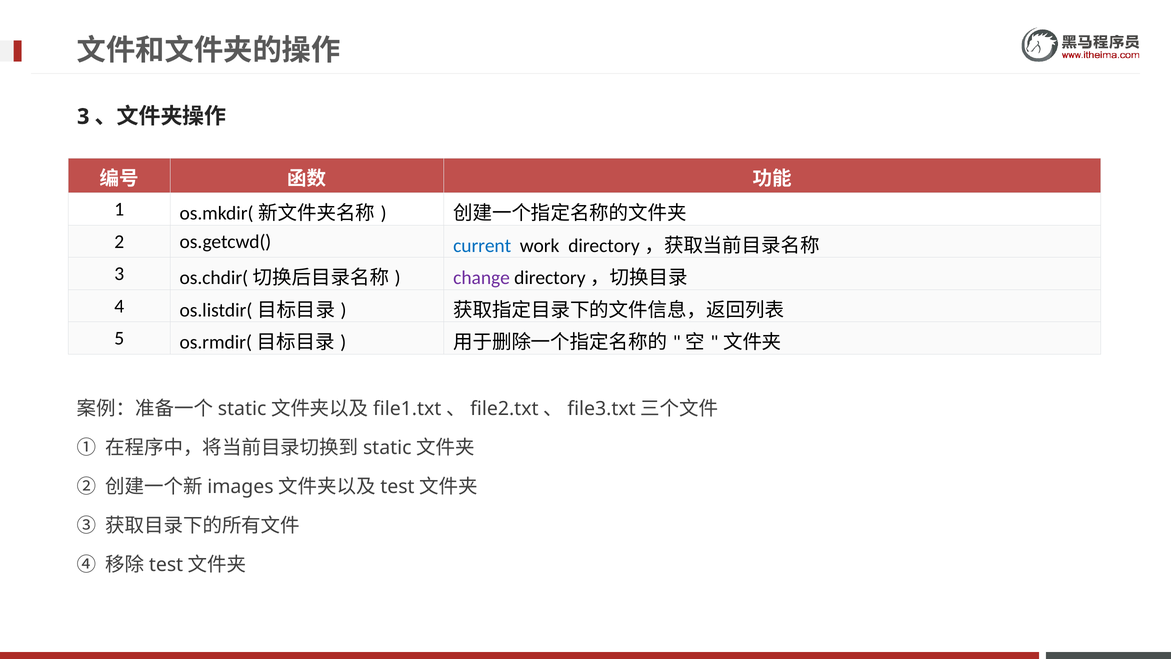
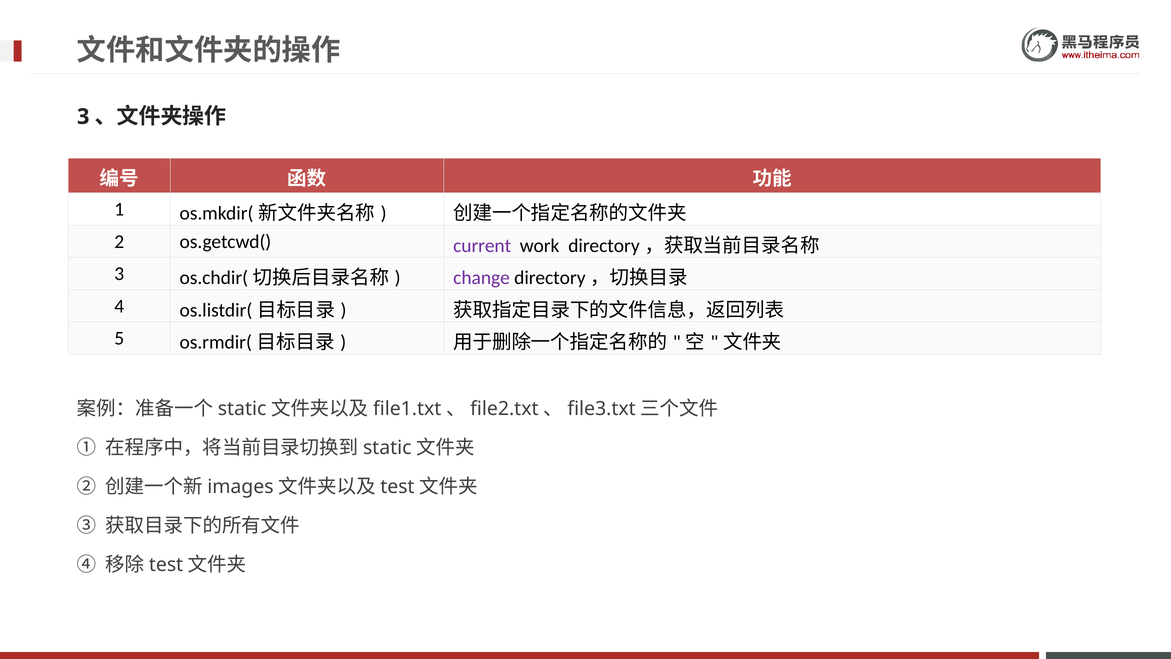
current colour: blue -> purple
